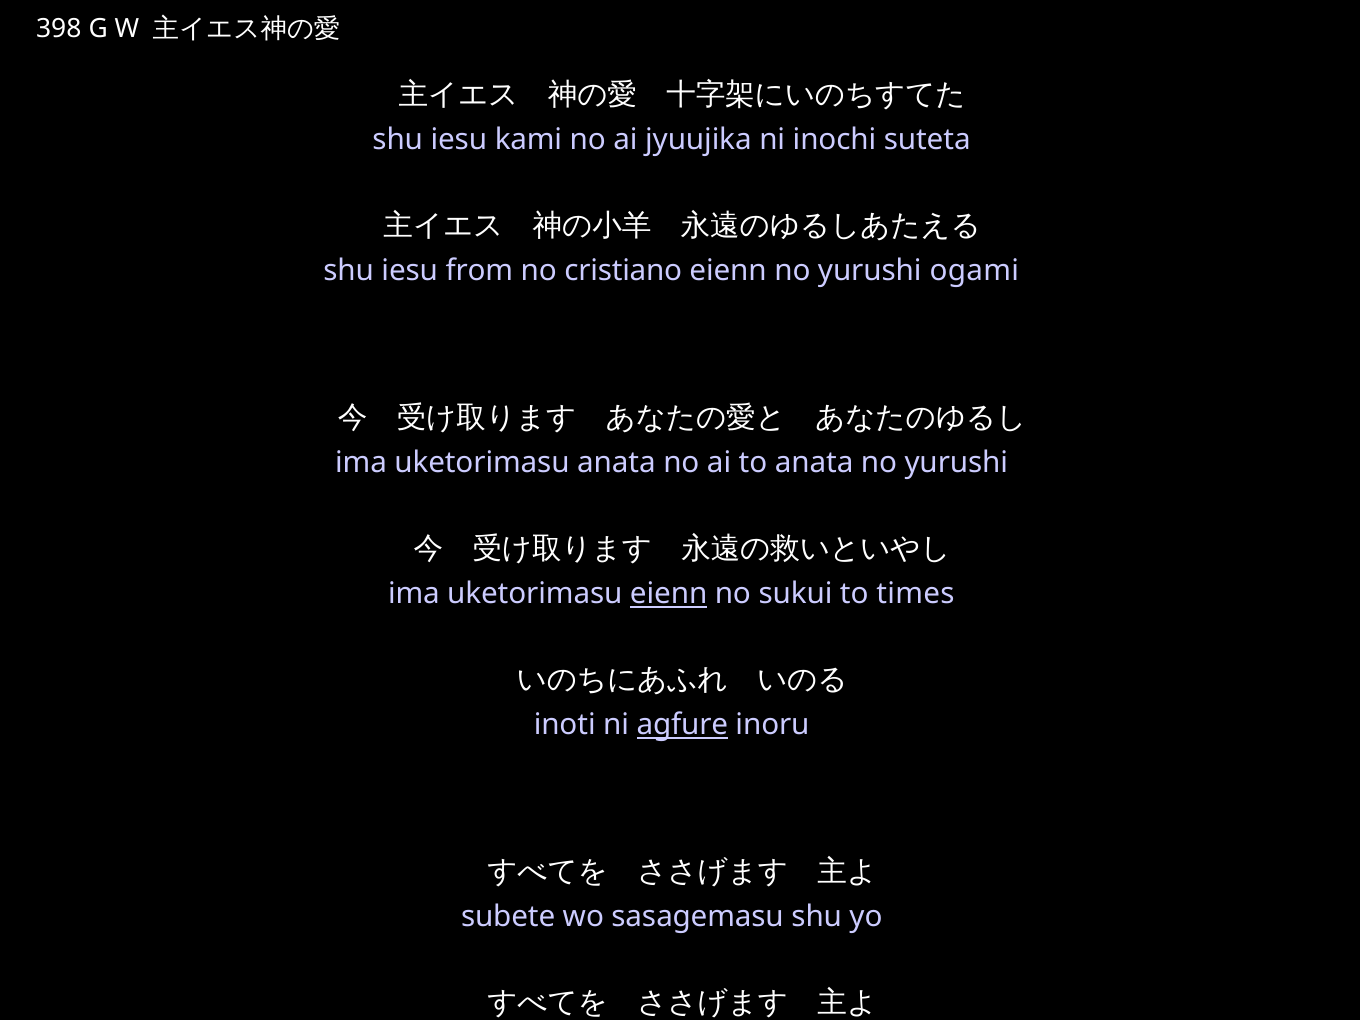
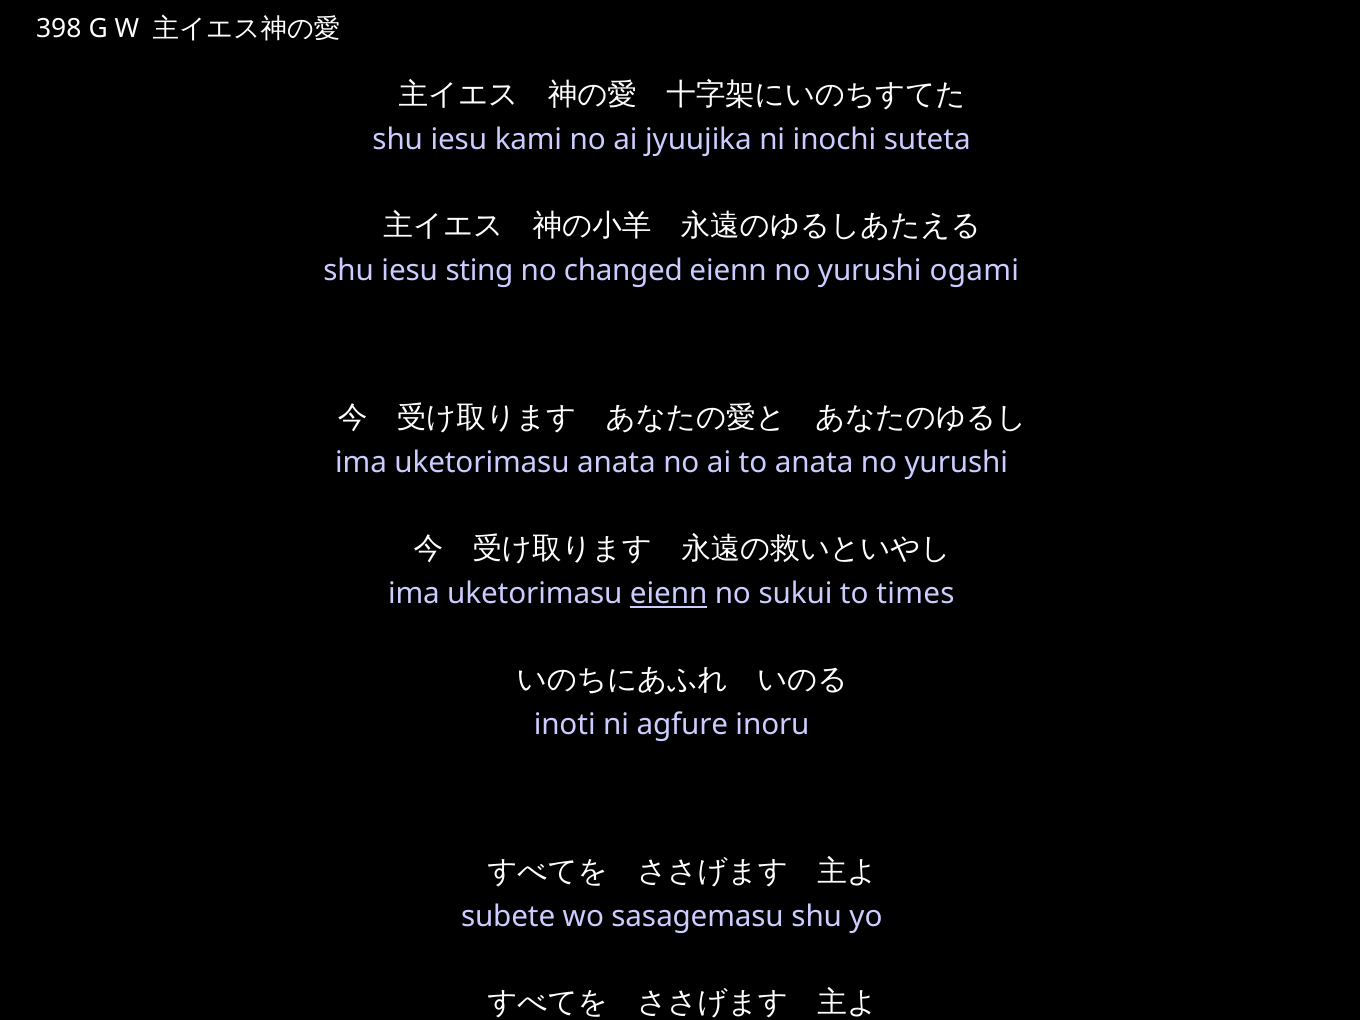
from: from -> sting
cristiano: cristiano -> changed
agfure underline: present -> none
